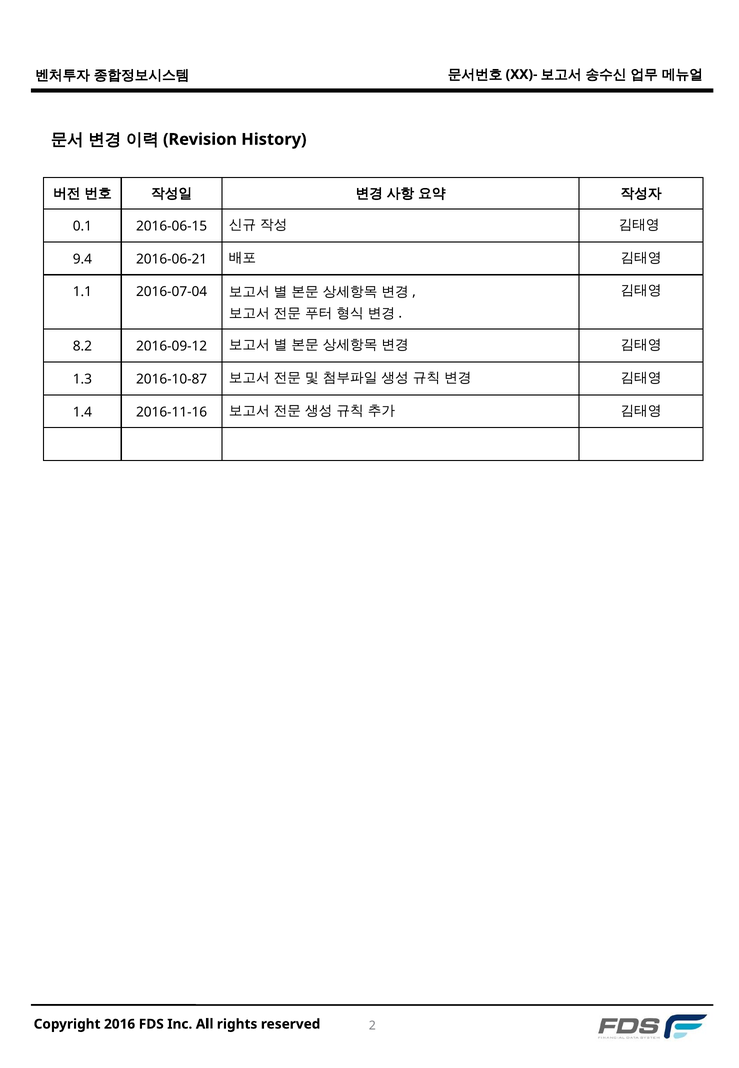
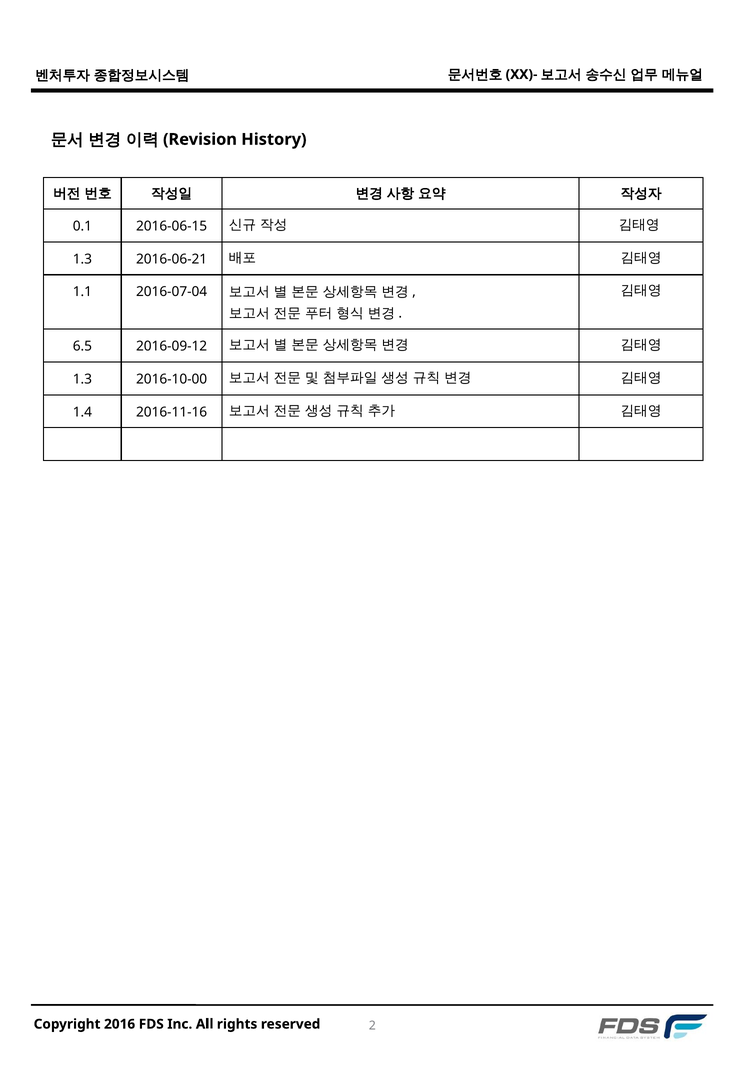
9.4 at (82, 259): 9.4 -> 1.3
8.2: 8.2 -> 6.5
2016-10-87: 2016-10-87 -> 2016-10-00
